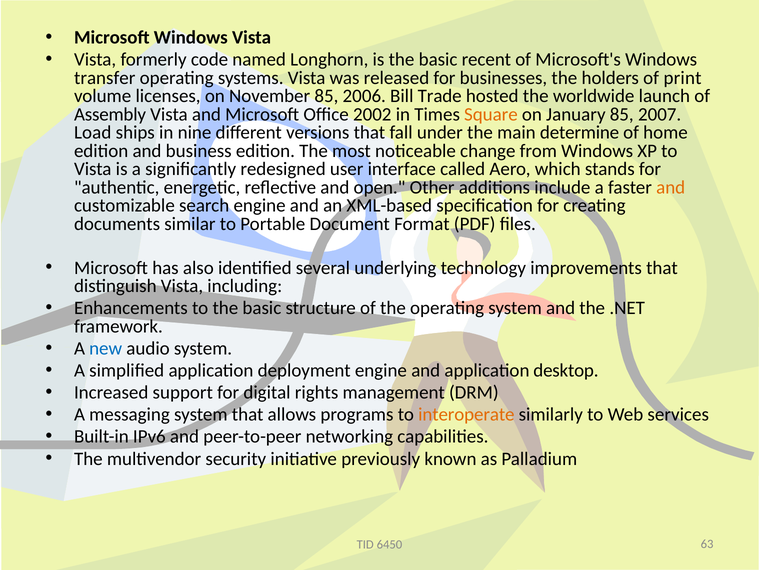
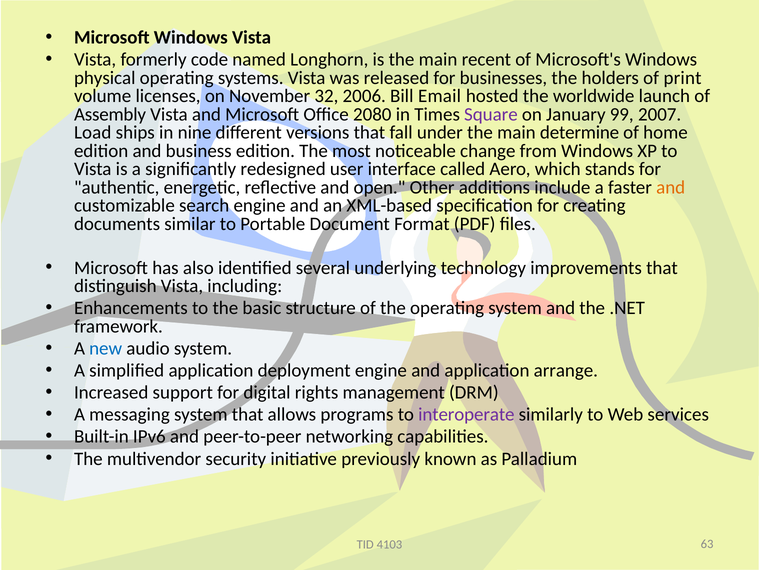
is the basic: basic -> main
transfer: transfer -> physical
November 85: 85 -> 32
Trade: Trade -> Email
2002: 2002 -> 2080
Square colour: orange -> purple
January 85: 85 -> 99
desktop: desktop -> arrange
interoperate colour: orange -> purple
6450: 6450 -> 4103
